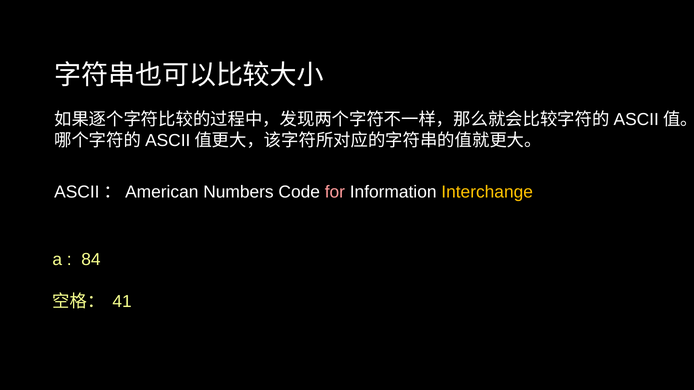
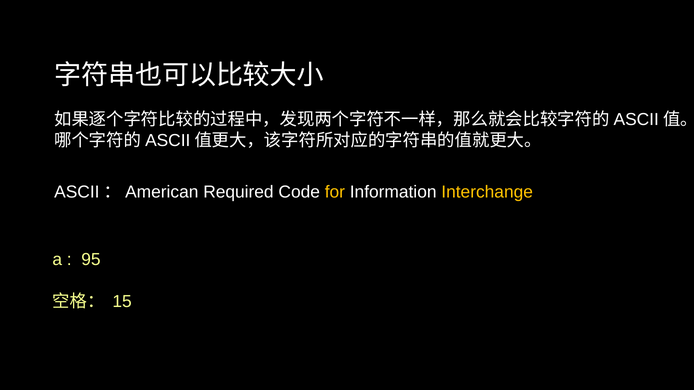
Numbers: Numbers -> Required
for colour: pink -> yellow
84: 84 -> 95
41: 41 -> 15
